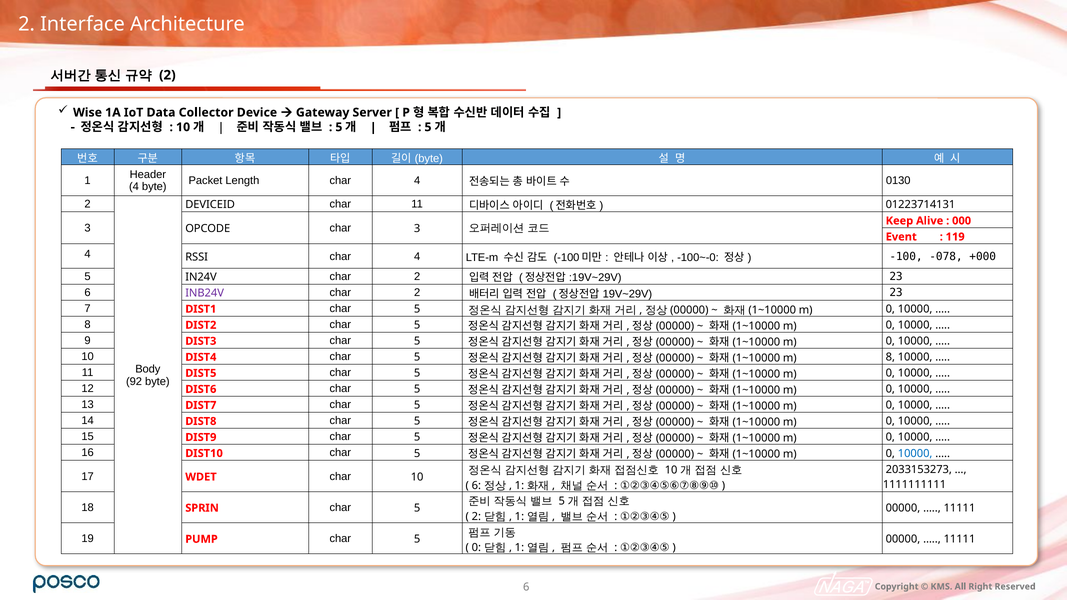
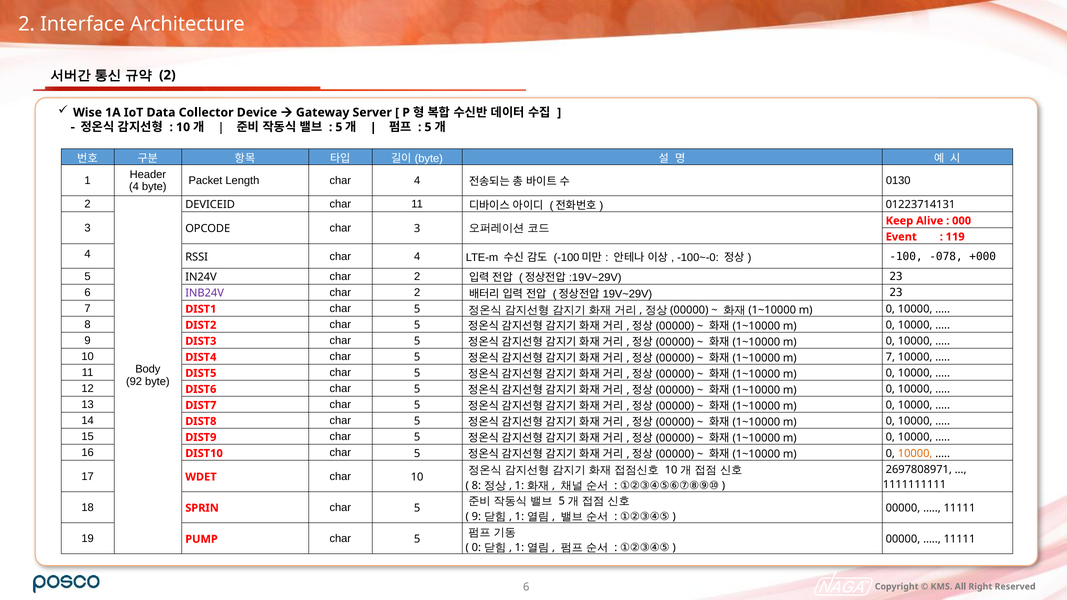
m 8: 8 -> 7
10000 at (915, 453) colour: blue -> orange
2033153273: 2033153273 -> 2697808971
6 at (476, 486): 6 -> 8
2 at (476, 517): 2 -> 9
